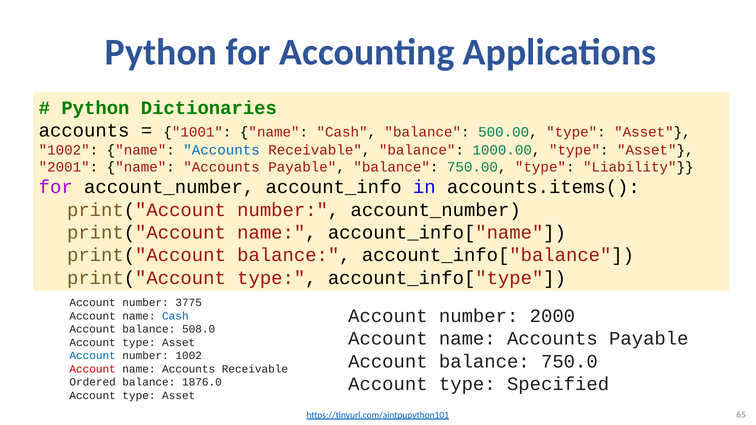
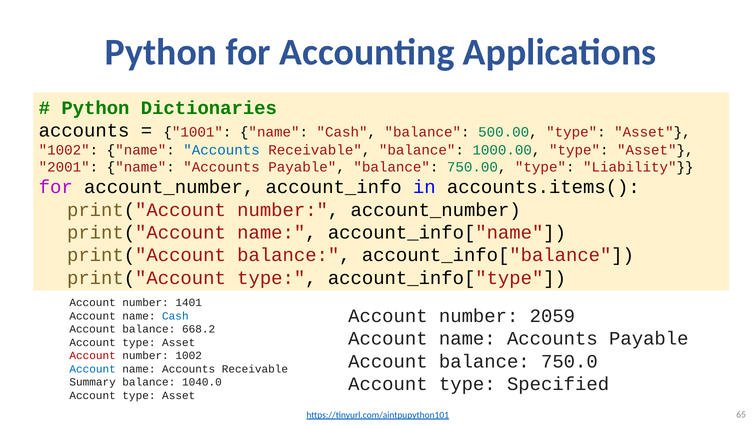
3775: 3775 -> 1401
2000: 2000 -> 2059
508.0: 508.0 -> 668.2
Account at (93, 356) colour: blue -> red
Account at (93, 369) colour: red -> blue
Ordered: Ordered -> Summary
1876.0: 1876.0 -> 1040.0
